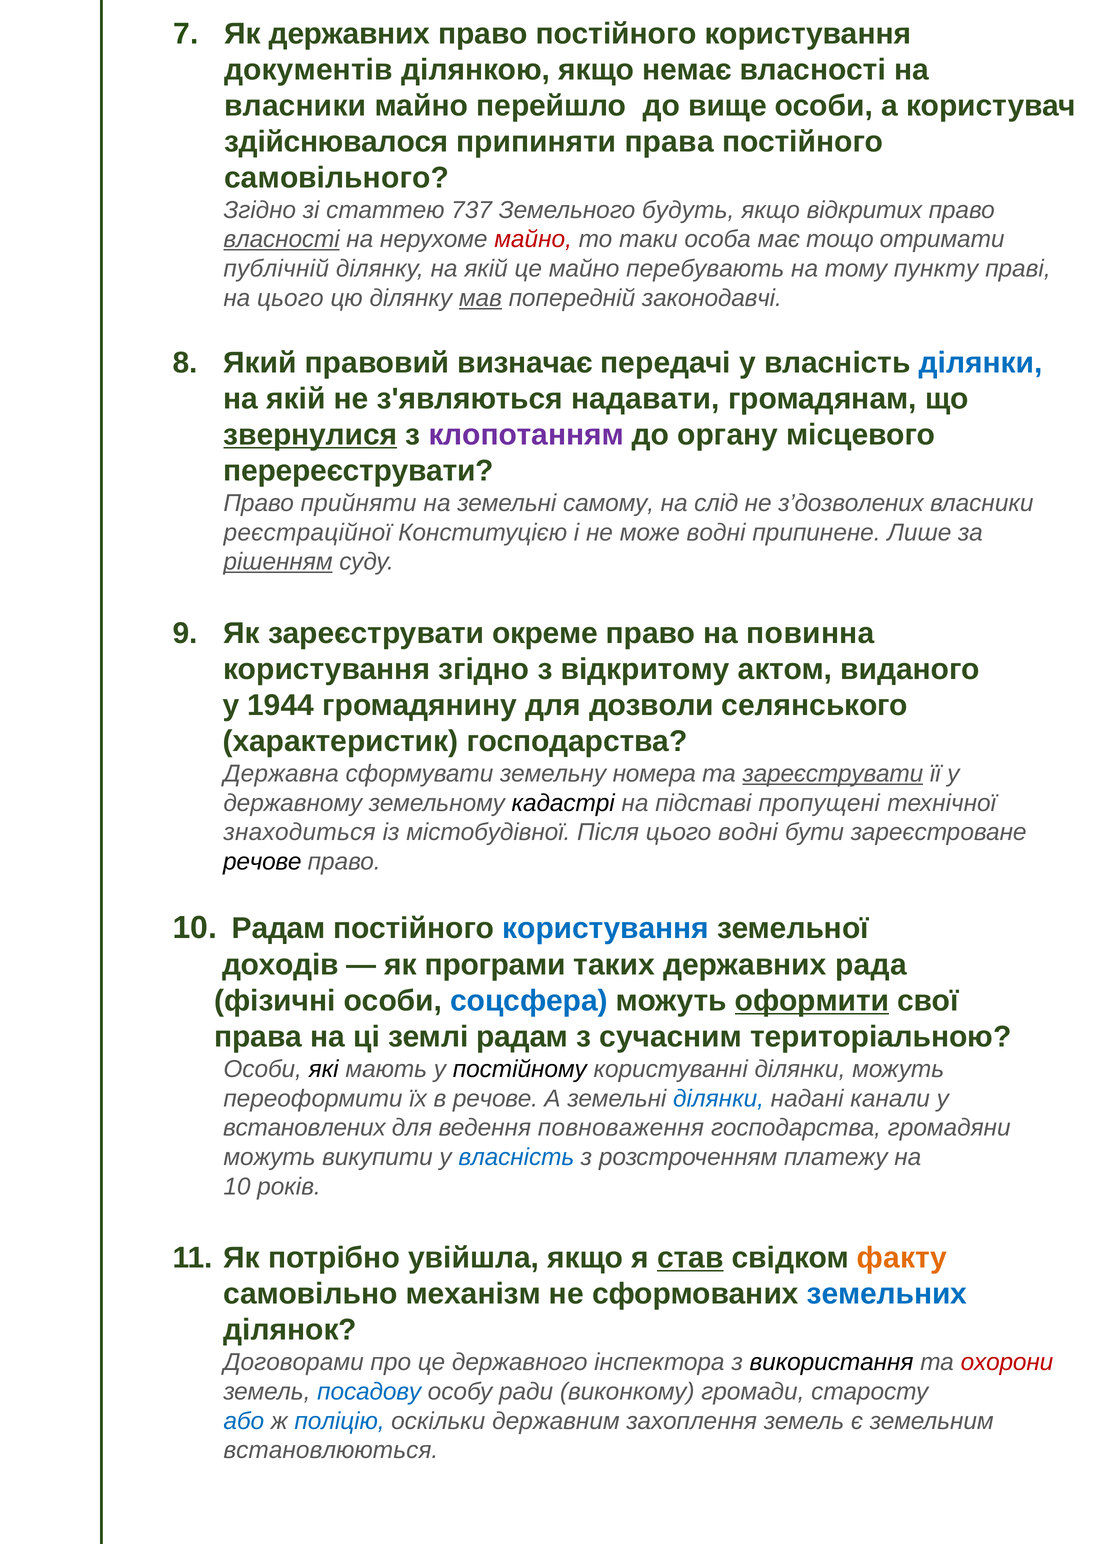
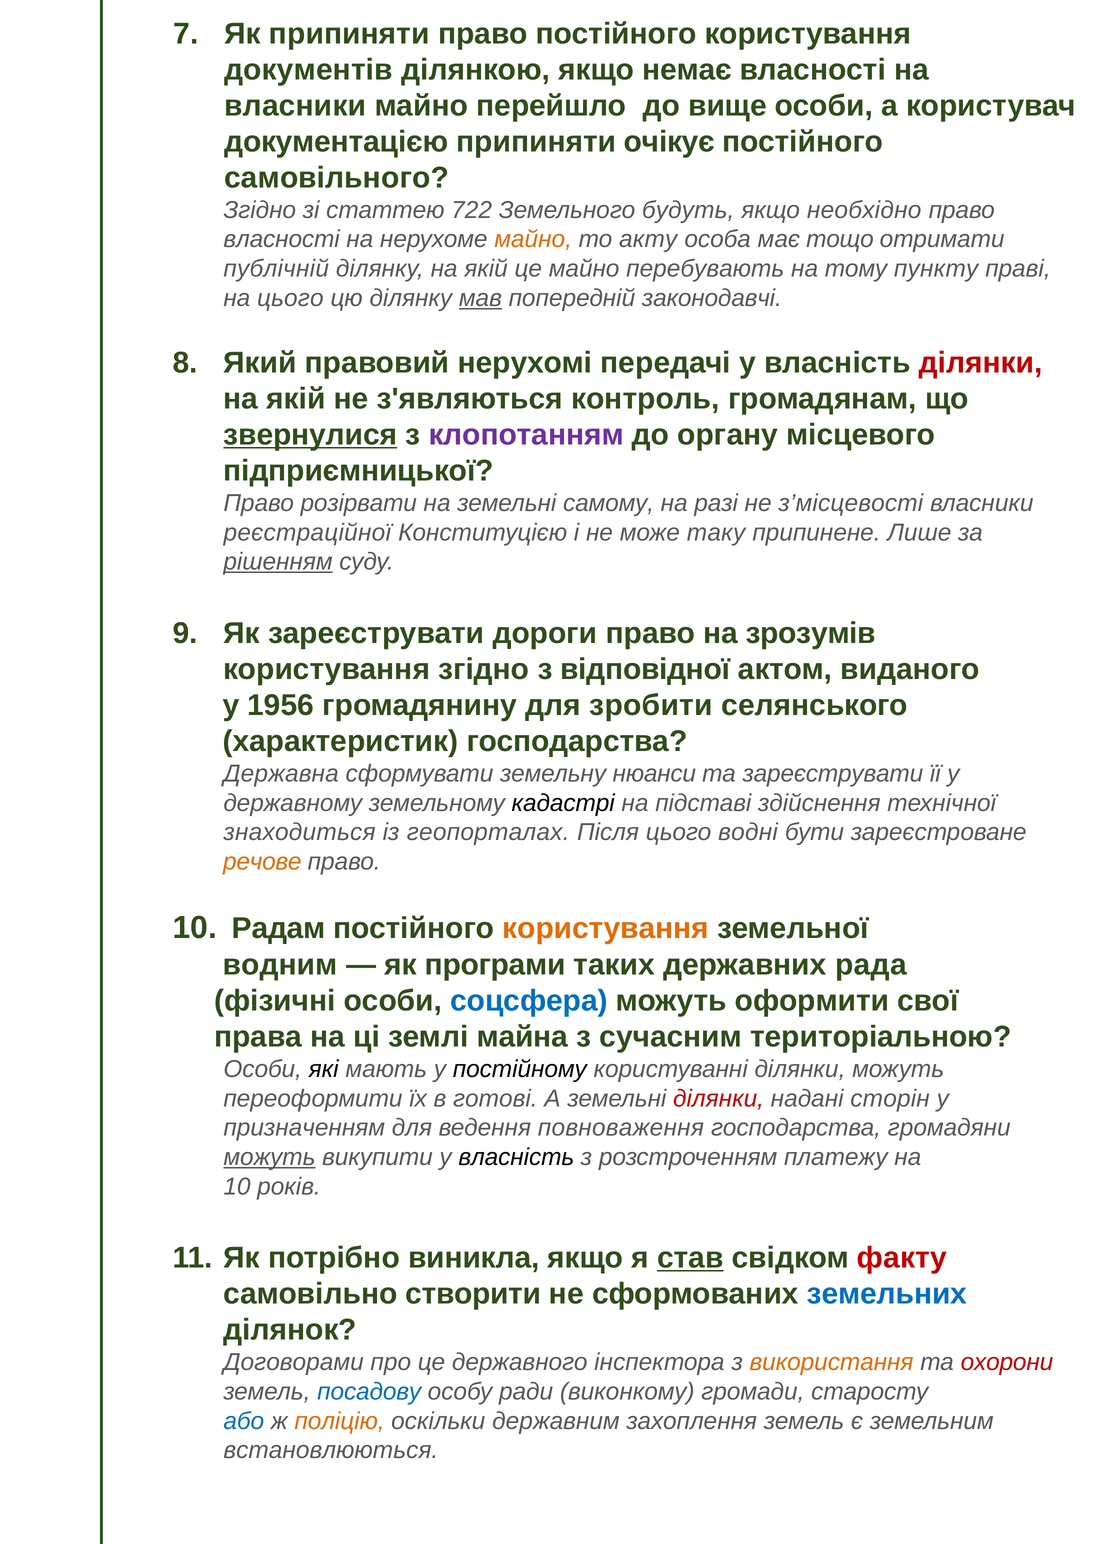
Як державних: державних -> припиняти
здійснювалося: здійснювалося -> документацією
припиняти права: права -> очікує
737: 737 -> 722
відкритих: відкритих -> необхідно
власності at (282, 239) underline: present -> none
майно at (533, 239) colour: red -> orange
таки: таки -> акту
визначає: визначає -> нерухомі
ділянки at (981, 363) colour: blue -> red
надавати: надавати -> контроль
перереєструвати: перереєструвати -> підприємницької
прийняти: прийняти -> розірвати
слід: слід -> разі
з’дозволених: з’дозволених -> з’місцевості
може водні: водні -> таку
окреме: окреме -> дороги
повинна: повинна -> зрозумів
відкритому: відкритому -> відповідної
1944: 1944 -> 1956
дозволи: дозволи -> зробити
номера: номера -> нюанси
зареєструвати at (833, 774) underline: present -> none
пропущені: пропущені -> здійснення
містобудівної: містобудівної -> геопорталах
речове at (262, 862) colour: black -> orange
користування at (606, 928) colour: blue -> orange
доходів: доходів -> водним
оформити underline: present -> none
землі радам: радам -> майна
в речове: речове -> готові
ділянки at (719, 1098) colour: blue -> red
канали: канали -> сторін
встановлених: встановлених -> призначенням
можуть at (269, 1157) underline: none -> present
власність at (516, 1157) colour: blue -> black
увійшла: увійшла -> виникла
факту colour: orange -> red
механізм: механізм -> створити
використання colour: black -> orange
поліцію colour: blue -> orange
